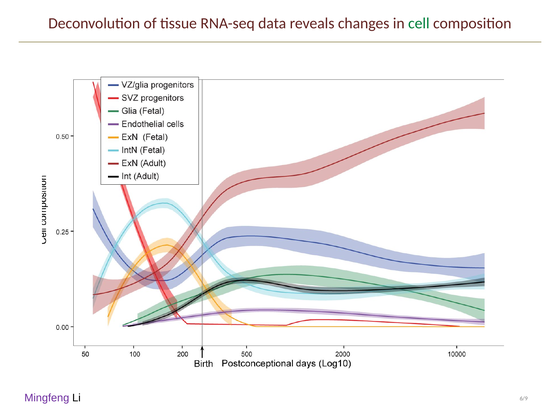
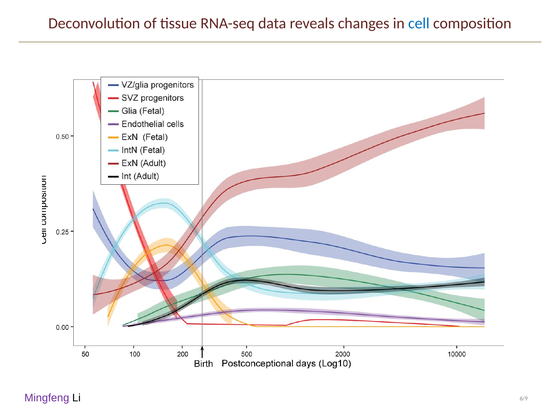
cell colour: green -> blue
